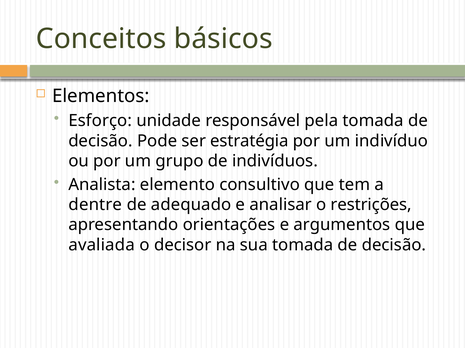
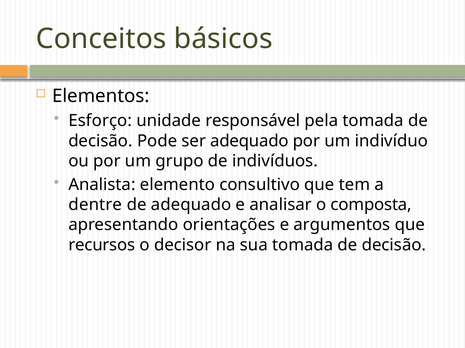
ser estratégia: estratégia -> adequado
restrições: restrições -> composta
avaliada: avaliada -> recursos
